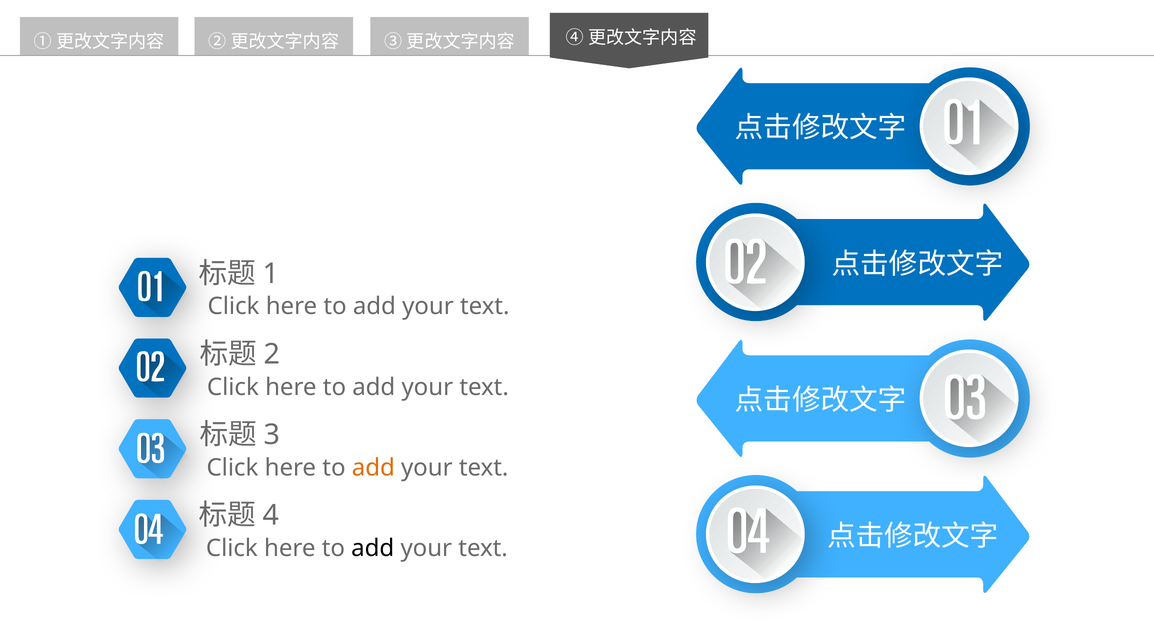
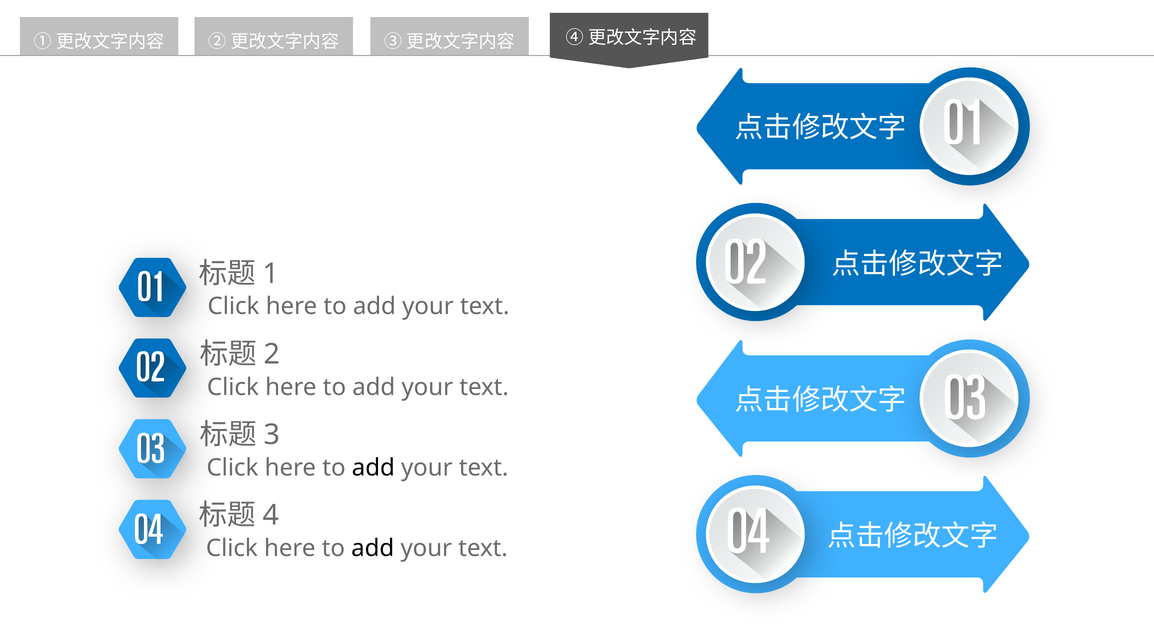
add at (373, 468) colour: orange -> black
